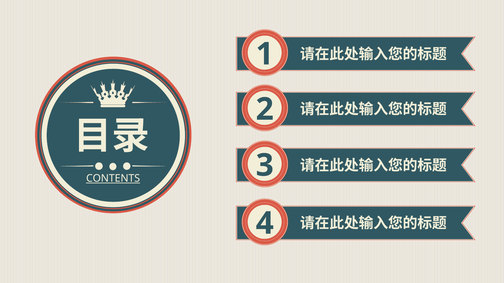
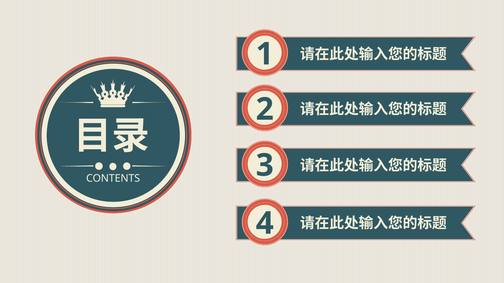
CONTENTS underline: present -> none
